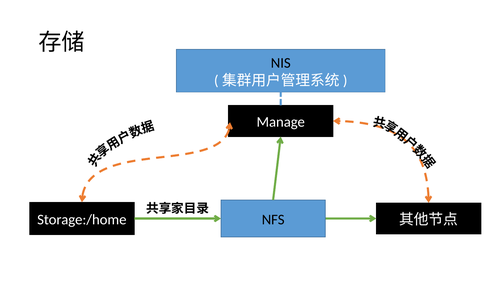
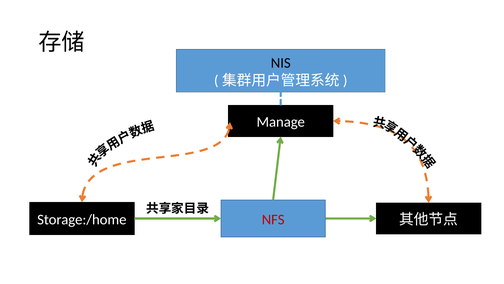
NFS colour: black -> red
